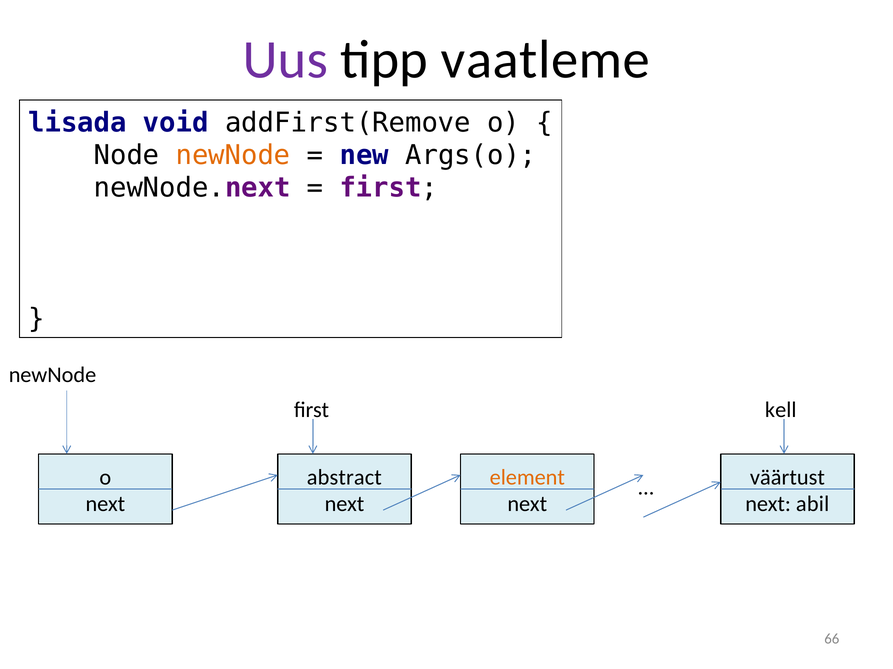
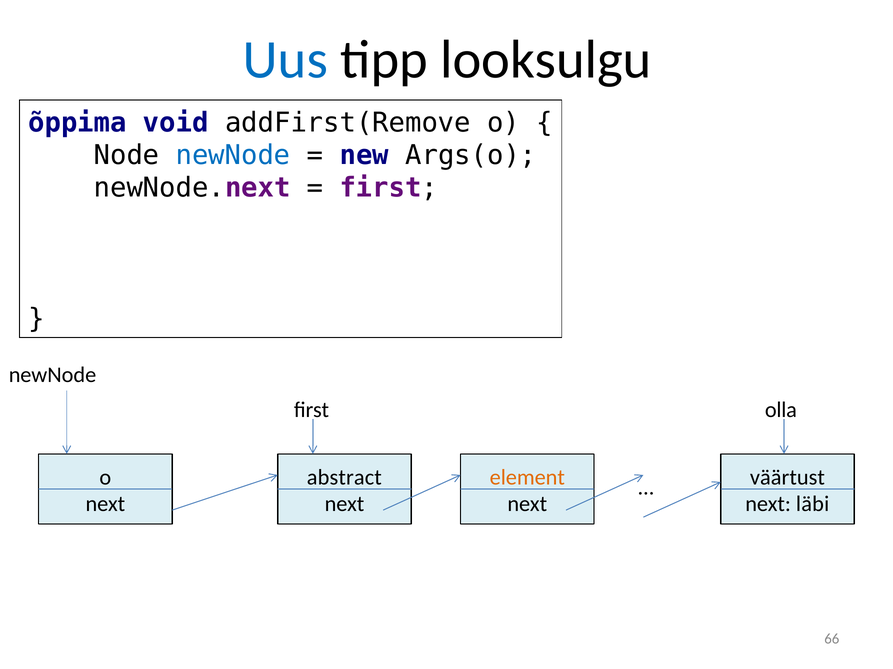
Uus colour: purple -> blue
vaatleme: vaatleme -> looksulgu
lisada: lisada -> õppima
newNode at (233, 155) colour: orange -> blue
kell: kell -> olla
abil: abil -> läbi
